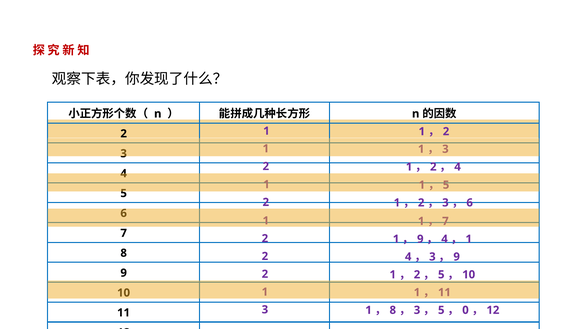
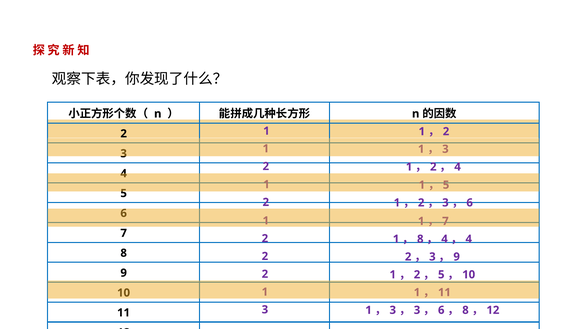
9 at (420, 239): 9 -> 8
1 at (469, 239): 1 -> 4
2 4: 4 -> 2
8 at (393, 310): 8 -> 3
5 at (441, 310): 5 -> 6
0 at (465, 310): 0 -> 8
